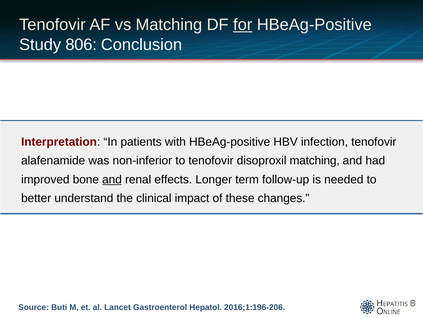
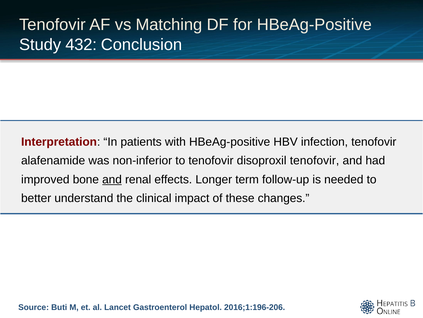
for underline: present -> none
806: 806 -> 432
disoproxil matching: matching -> tenofovir
